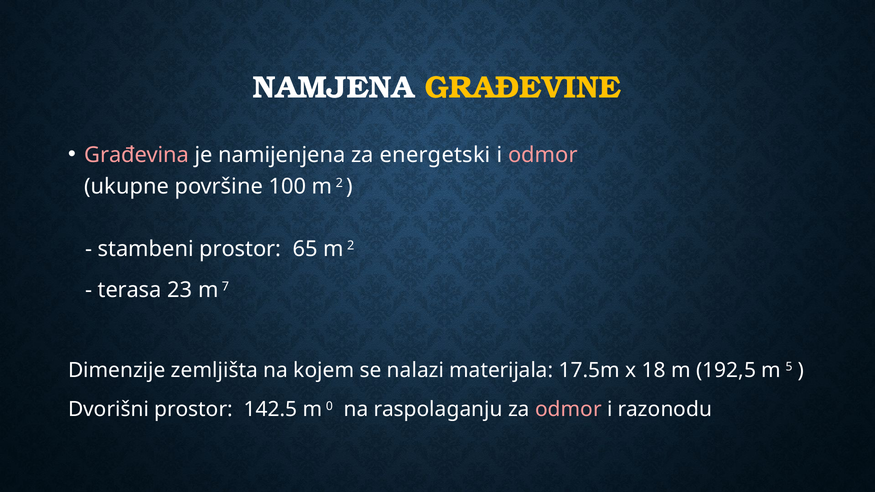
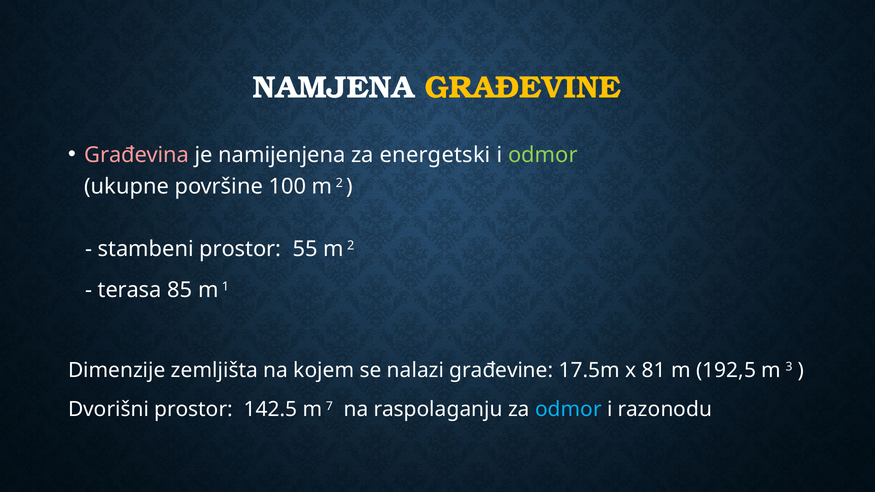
odmor at (543, 155) colour: pink -> light green
65: 65 -> 55
23: 23 -> 85
7: 7 -> 1
nalazi materijala: materijala -> građevine
18: 18 -> 81
5: 5 -> 3
0: 0 -> 7
odmor at (568, 410) colour: pink -> light blue
